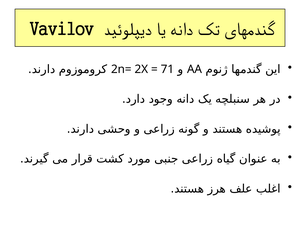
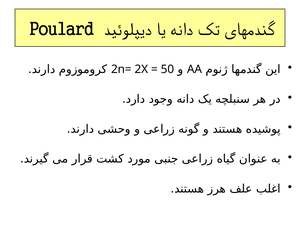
Vavilov: Vavilov -> Poulard
71: 71 -> 50
